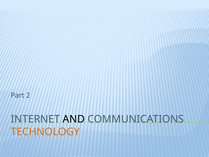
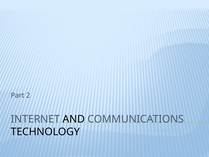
TECHNOLOGY colour: orange -> black
